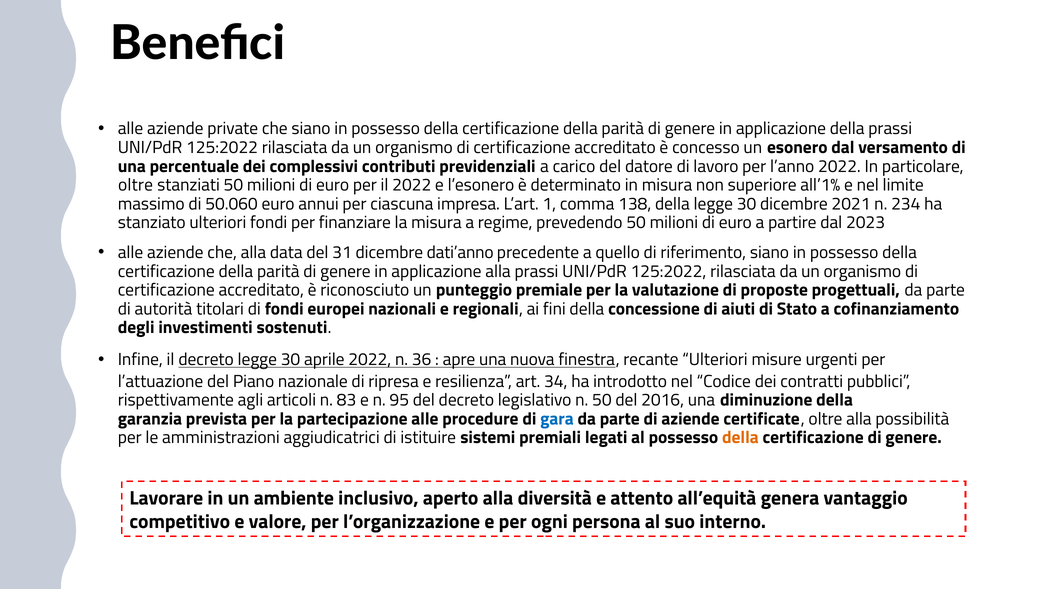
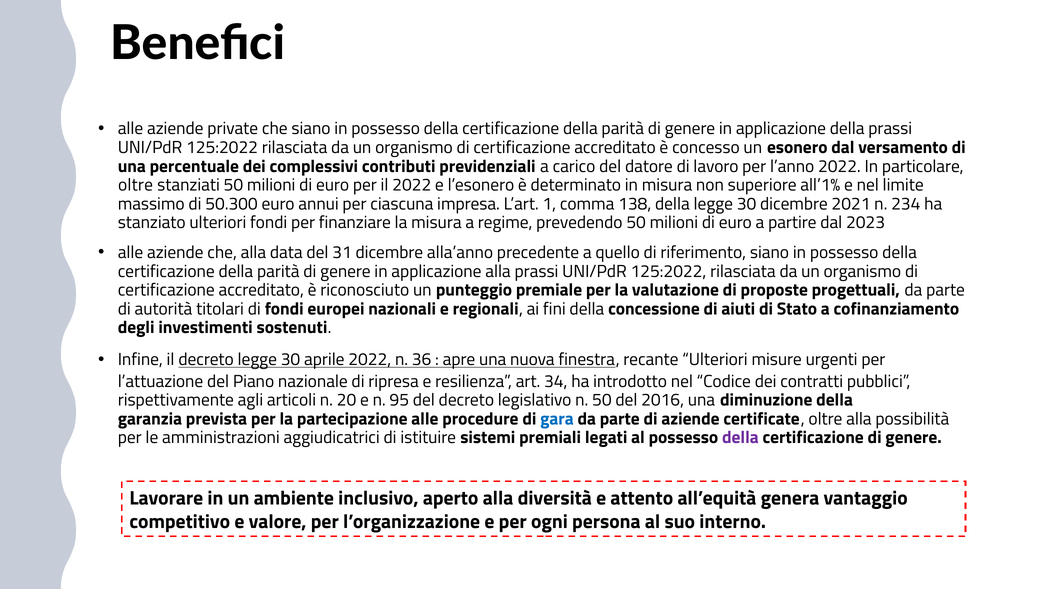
50.060: 50.060 -> 50.300
dati’anno: dati’anno -> alla’anno
83: 83 -> 20
della at (740, 438) colour: orange -> purple
